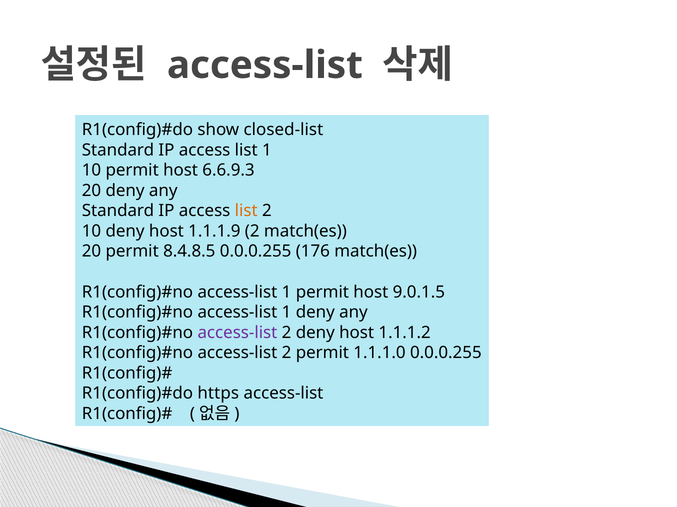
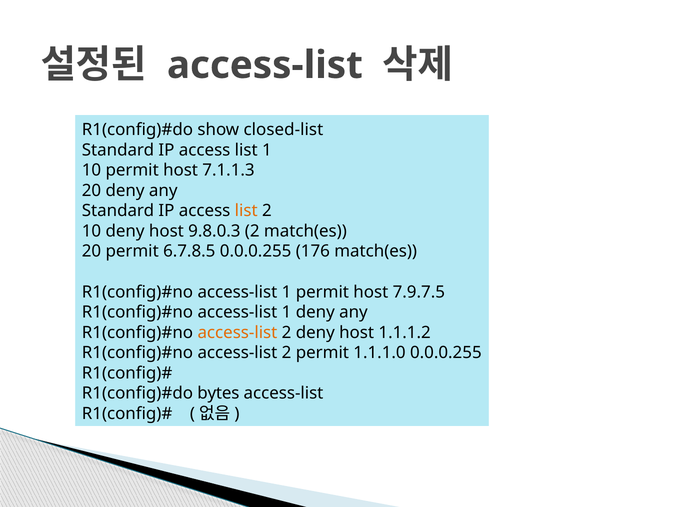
6.6.9.3: 6.6.9.3 -> 7.1.1.3
1.1.1.9: 1.1.1.9 -> 9.8.0.3
8.4.8.5: 8.4.8.5 -> 6.7.8.5
9.0.1.5: 9.0.1.5 -> 7.9.7.5
access-list at (237, 333) colour: purple -> orange
https: https -> bytes
